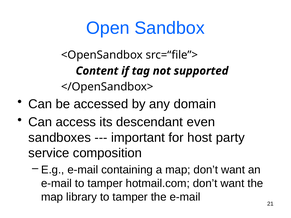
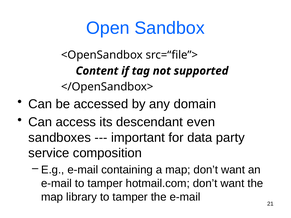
host: host -> data
